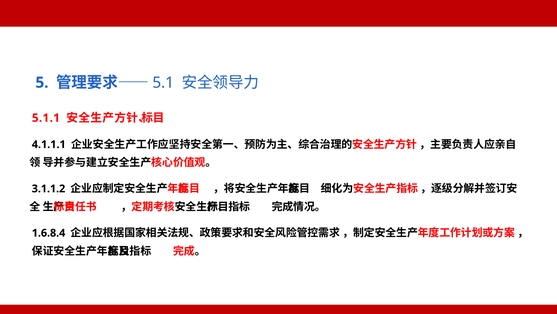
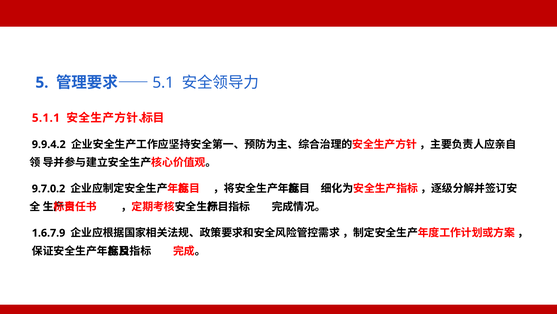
4.1.1.1: 4.1.1.1 -> 9.9.4.2
3.1.1.2: 3.1.1.2 -> 9.7.0.2
1.6.8.4: 1.6.8.4 -> 1.6.7.9
